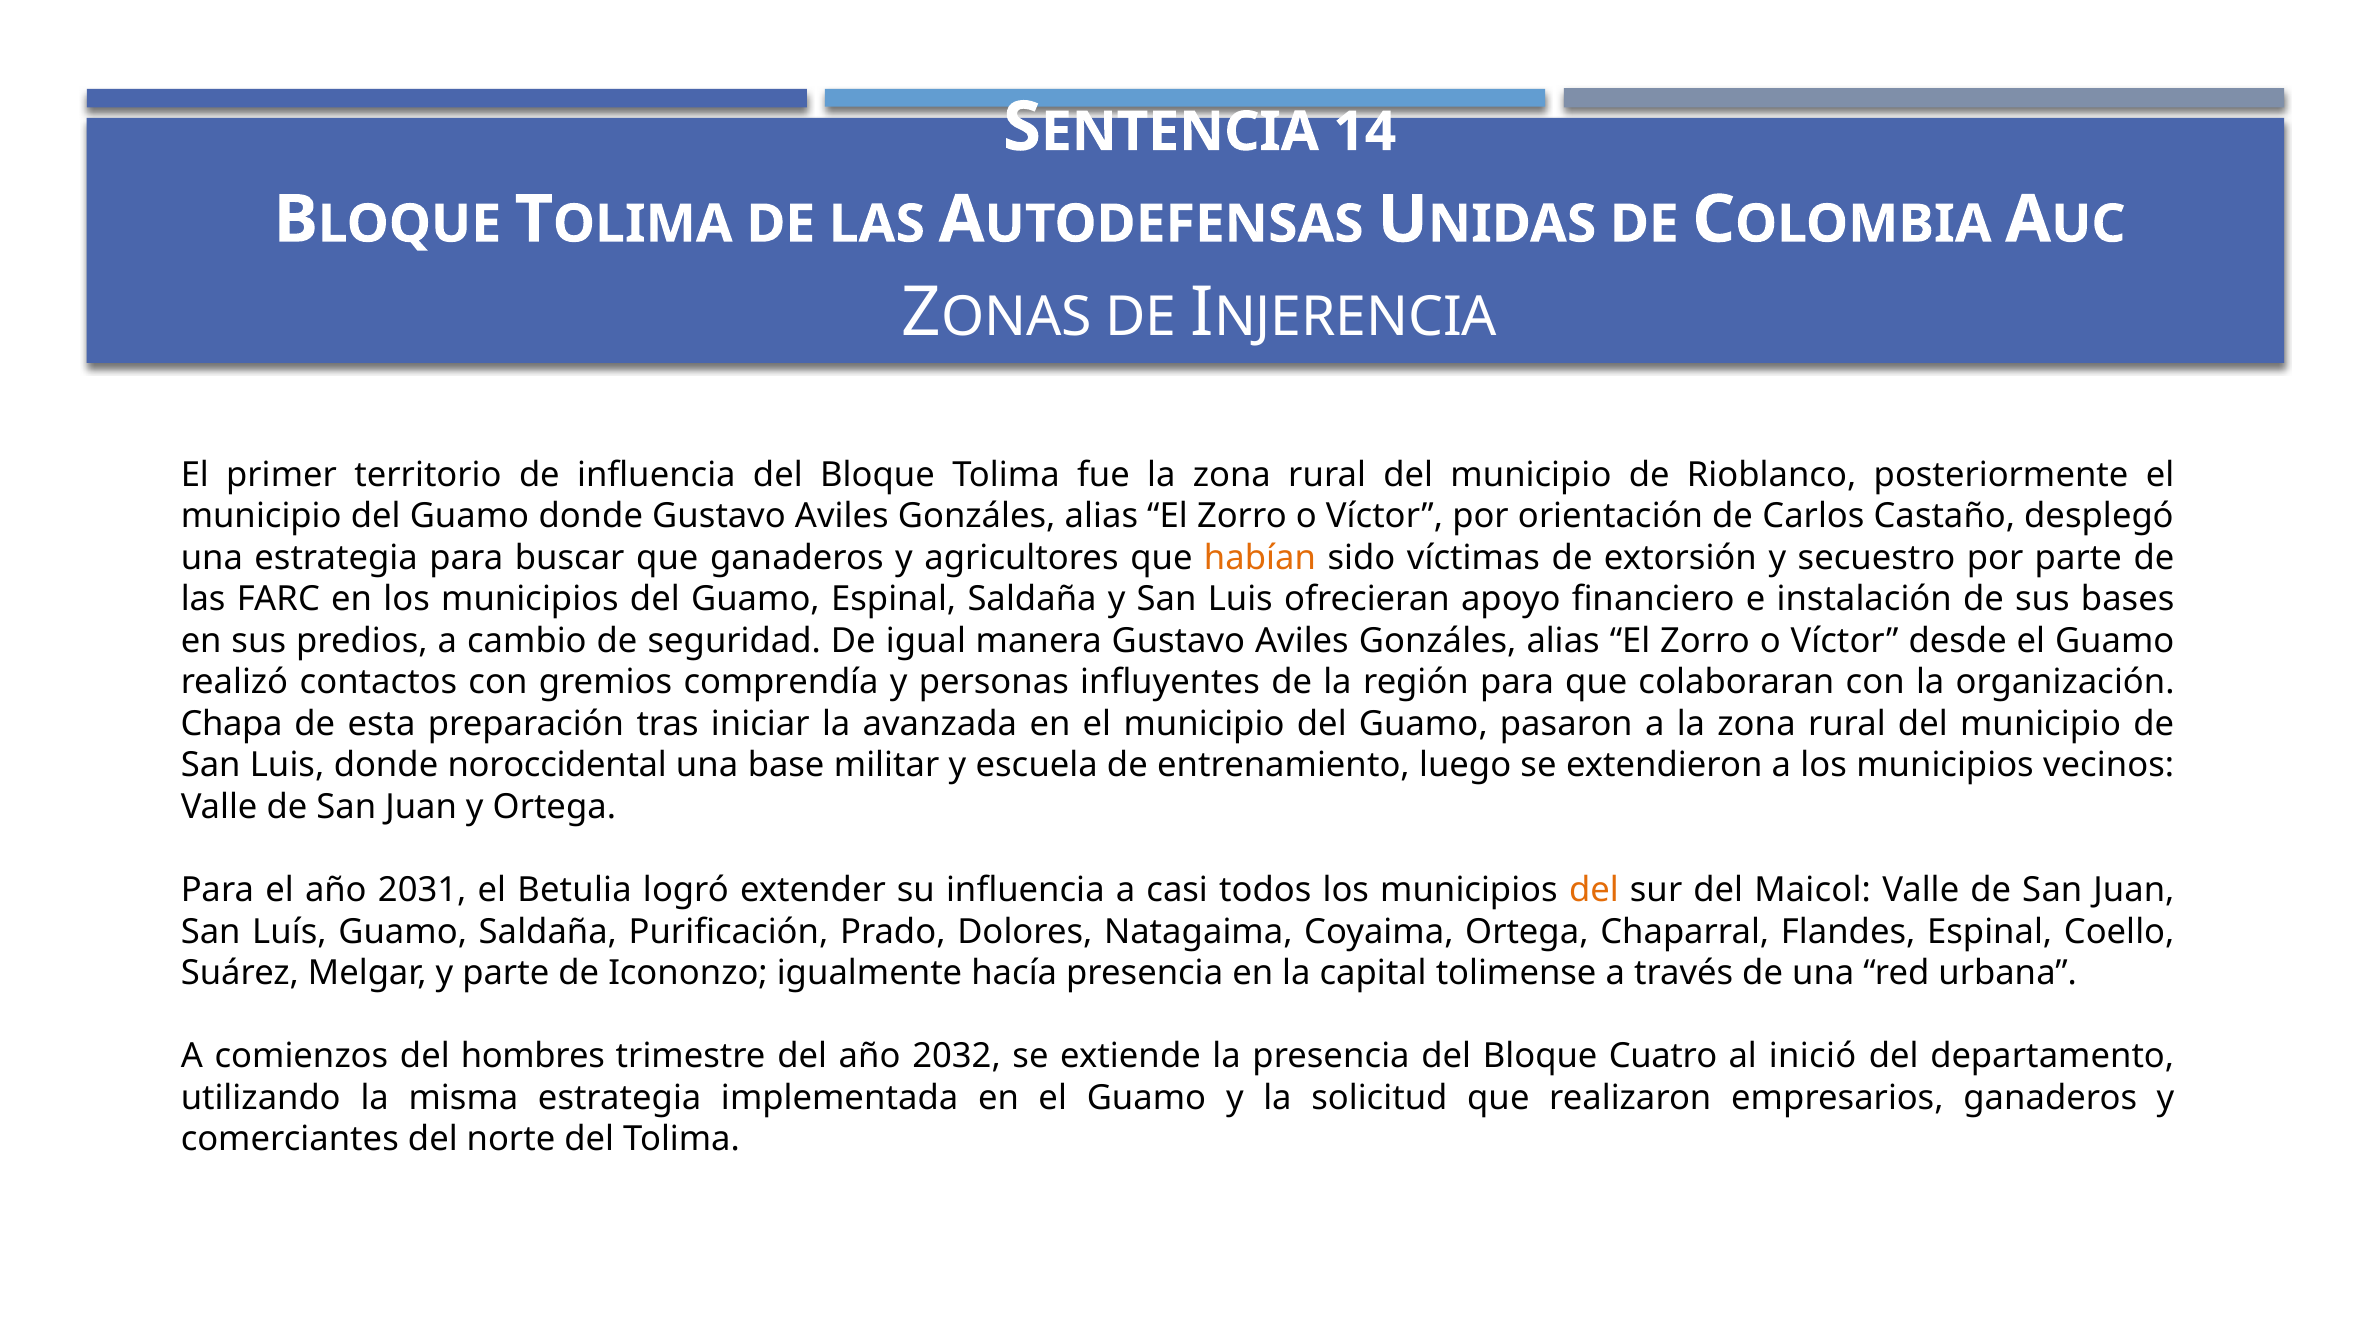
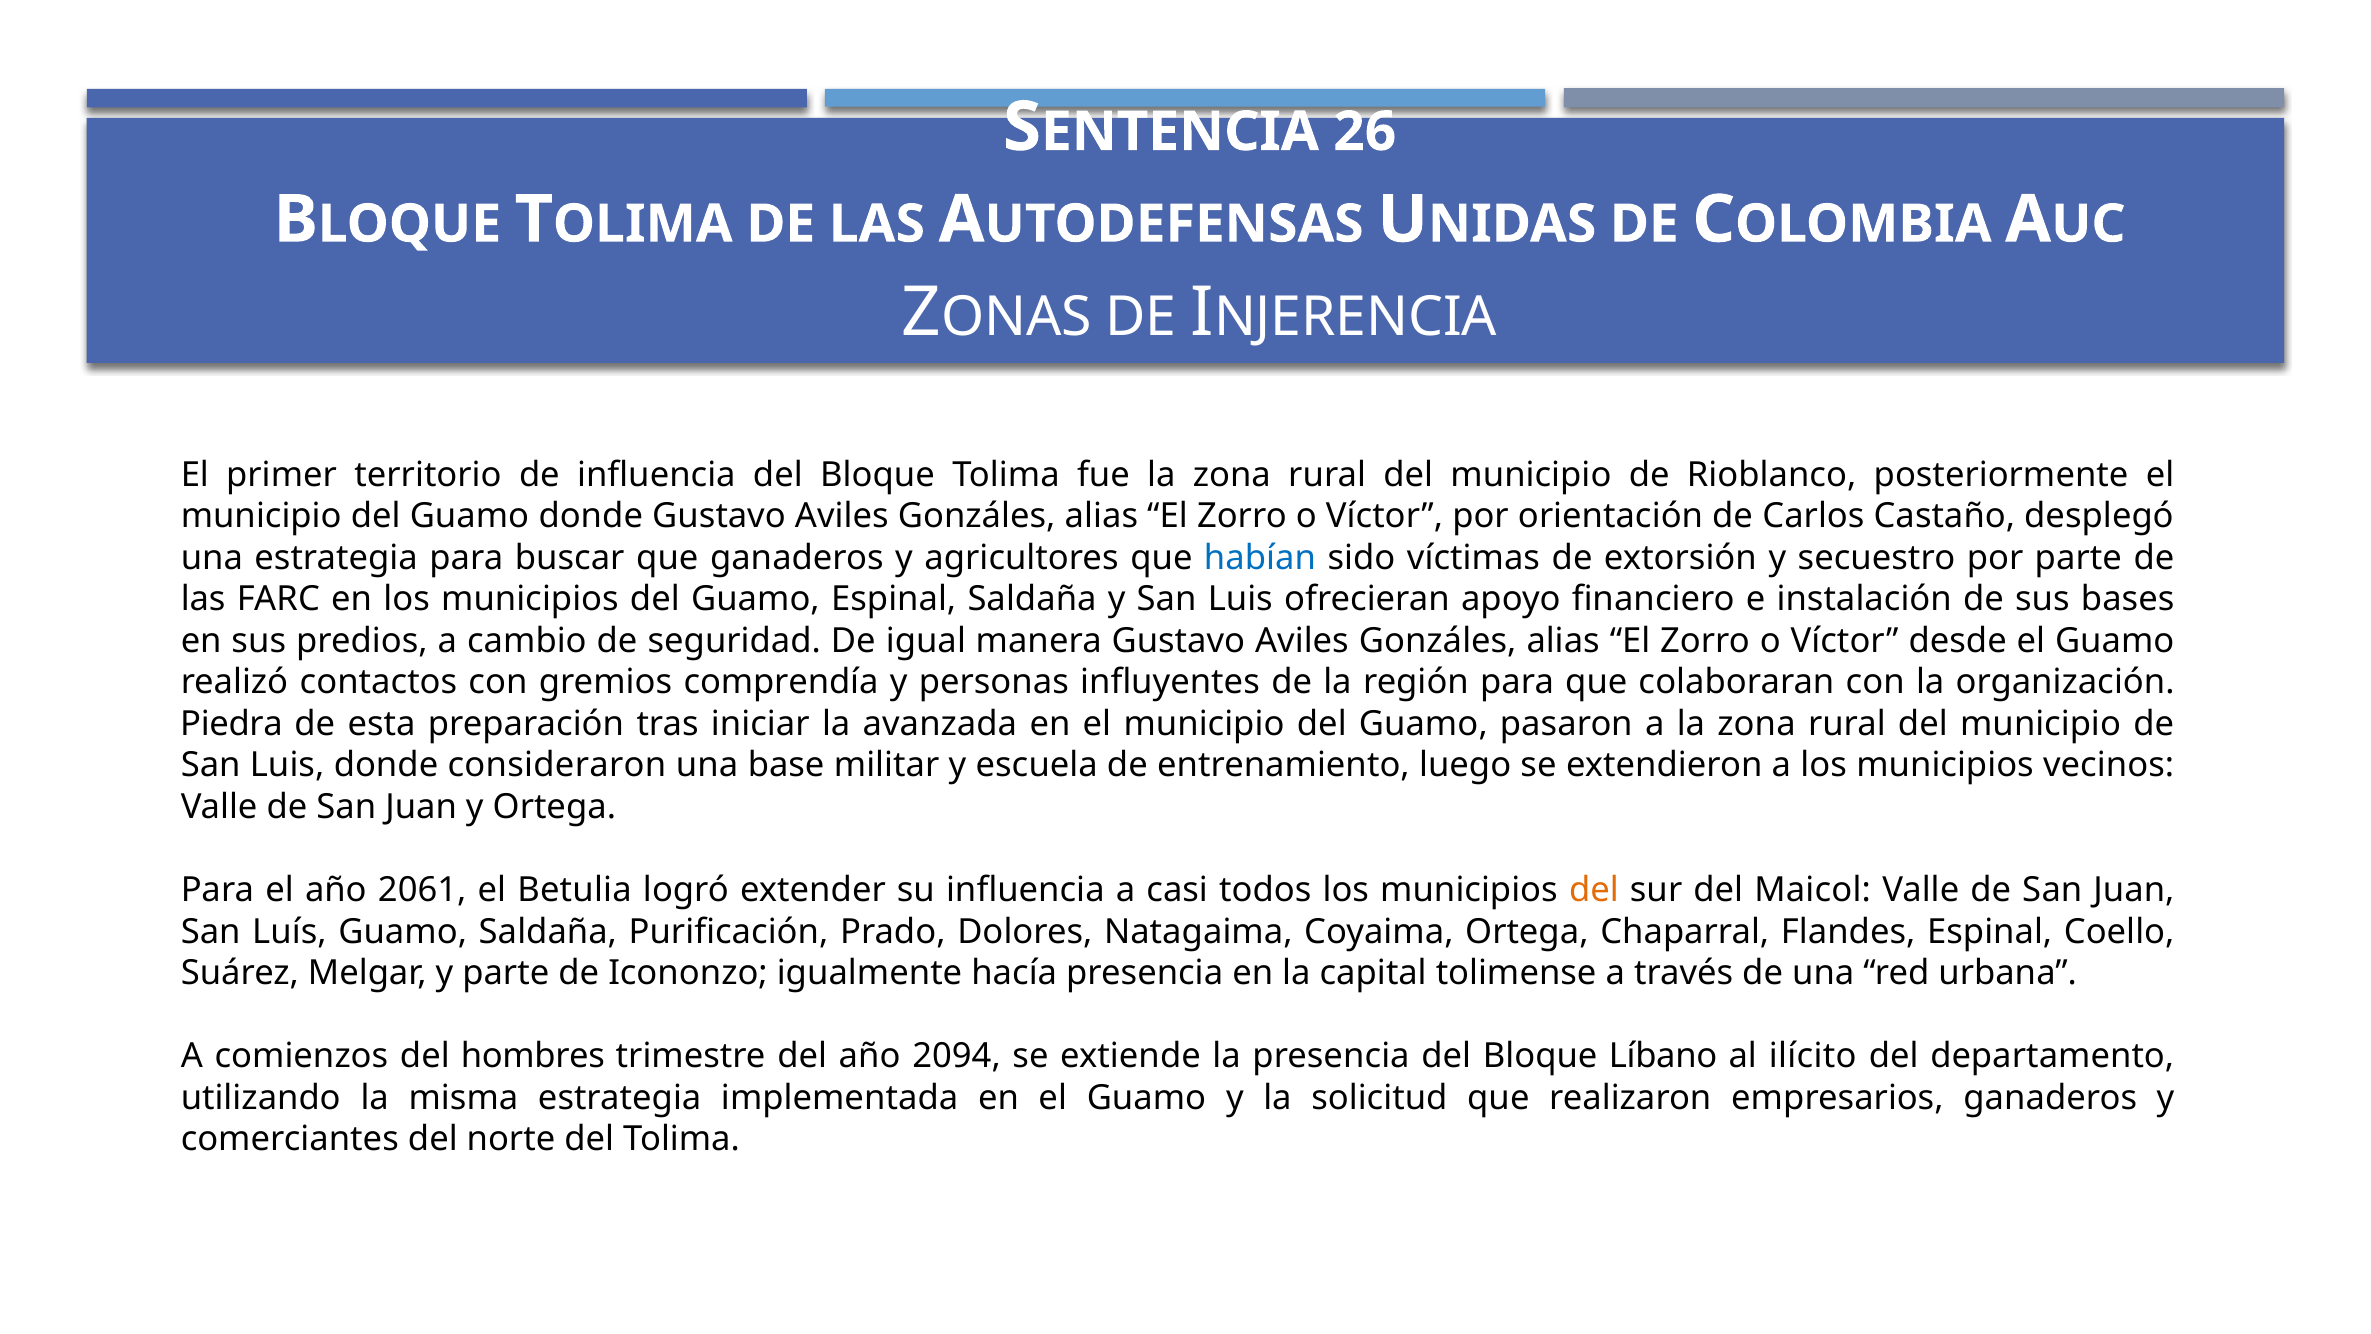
14: 14 -> 26
habían colour: orange -> blue
Chapa: Chapa -> Piedra
noroccidental: noroccidental -> consideraron
2031: 2031 -> 2061
2032: 2032 -> 2094
Cuatro: Cuatro -> Líbano
inició: inició -> ilícito
